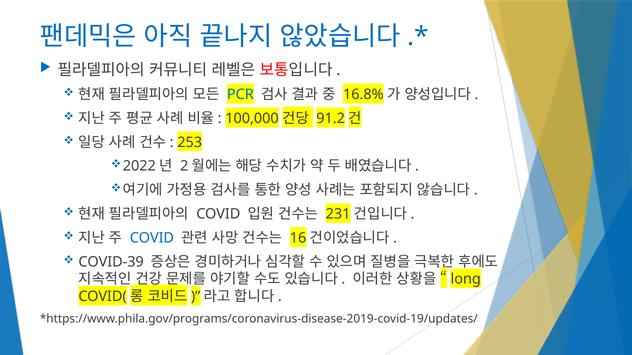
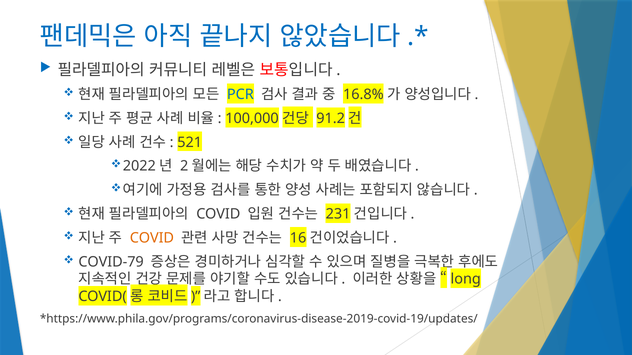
253: 253 -> 521
COVID at (152, 238) colour: blue -> orange
COVID-39: COVID-39 -> COVID-79
